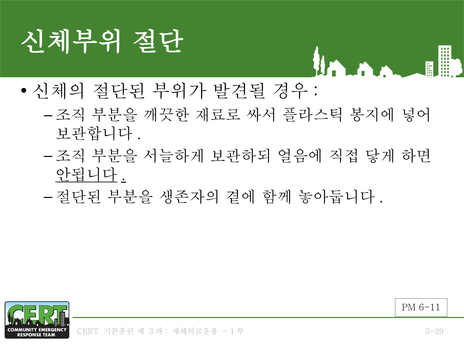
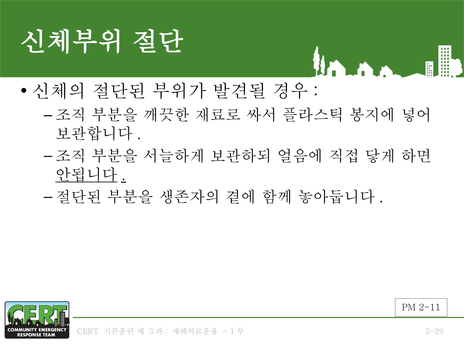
6-11: 6-11 -> 2-11
